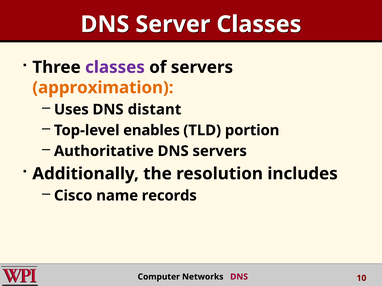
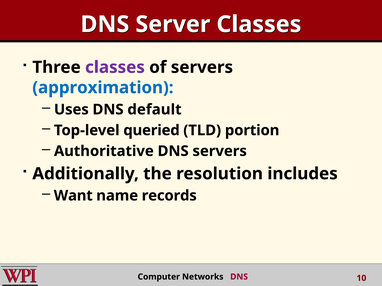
approximation colour: orange -> blue
distant: distant -> default
enables: enables -> queried
Cisco: Cisco -> Want
